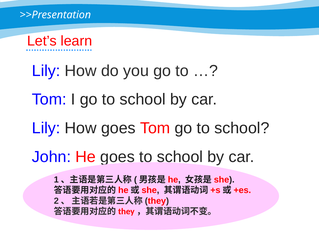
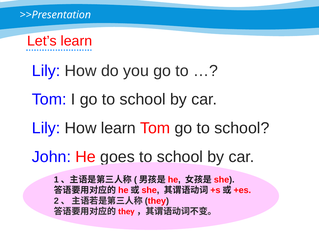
How goes: goes -> learn
